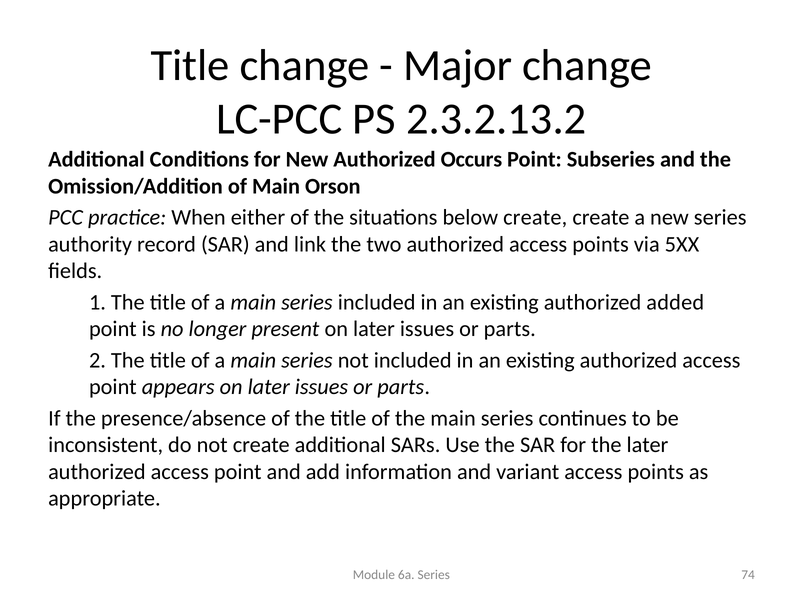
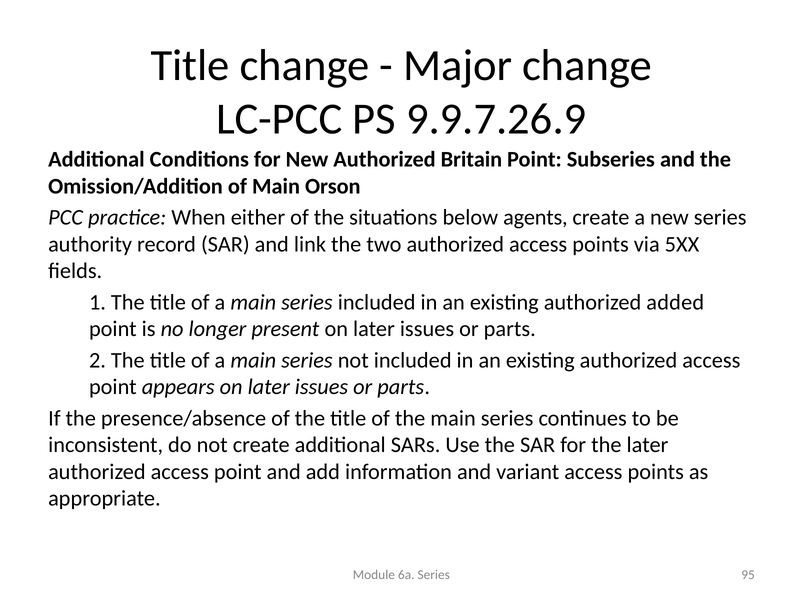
2.3.2.13.2: 2.3.2.13.2 -> 9.9.7.26.9
Occurs: Occurs -> Britain
below create: create -> agents
74: 74 -> 95
